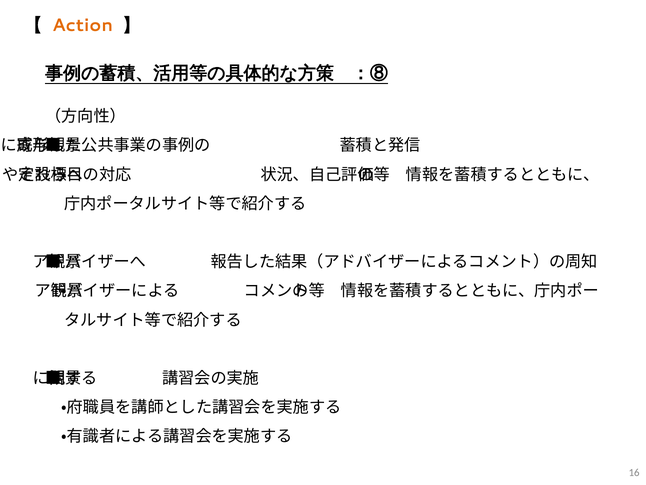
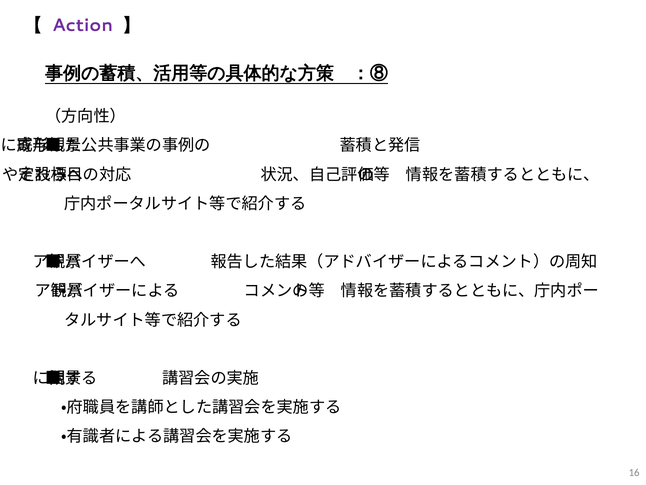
Action colour: orange -> purple
